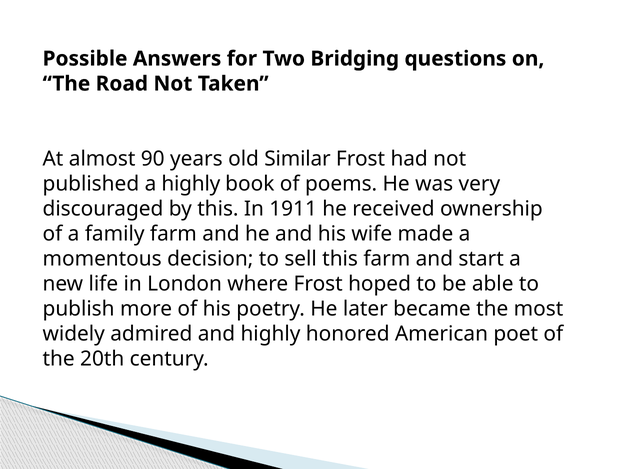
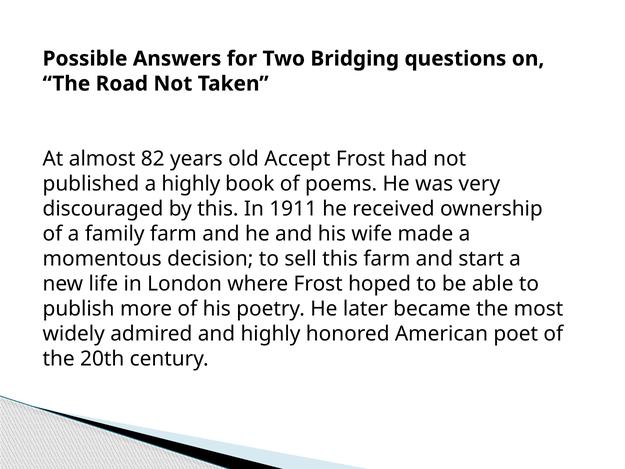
90: 90 -> 82
Similar: Similar -> Accept
